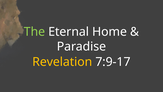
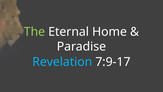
Revelation colour: yellow -> light blue
